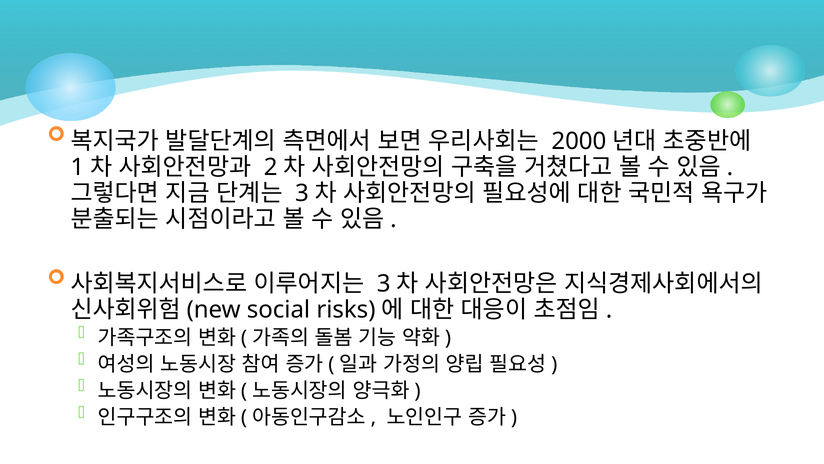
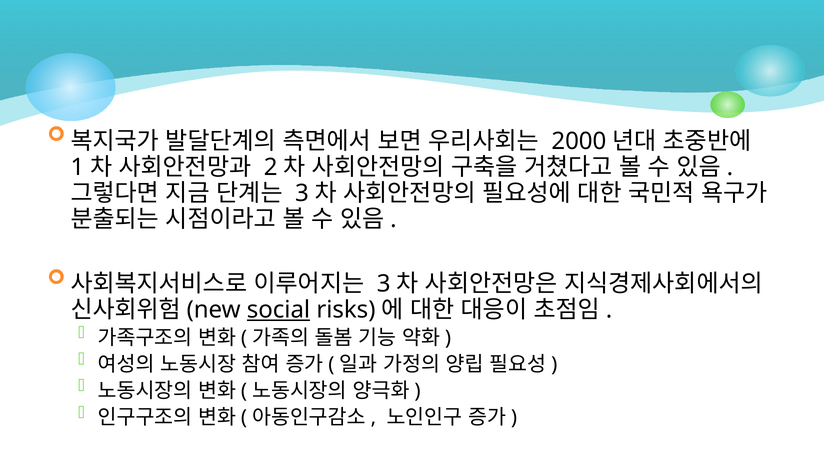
social underline: none -> present
